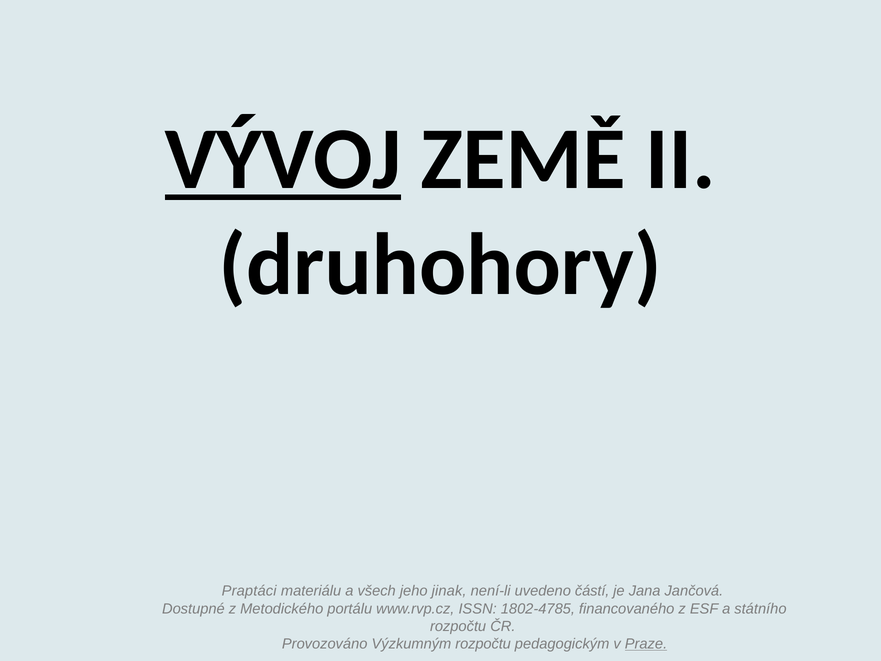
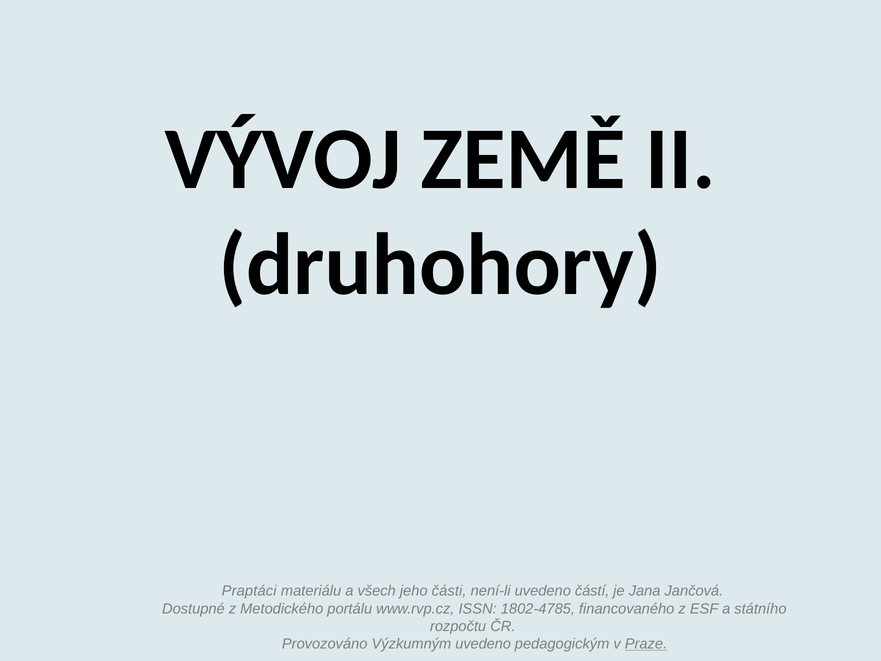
VÝVOJ underline: present -> none
jinak: jinak -> části
Výzkumným rozpočtu: rozpočtu -> uvedeno
